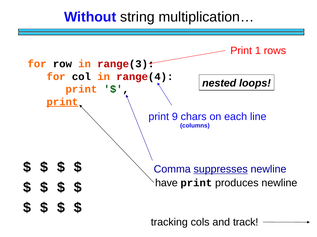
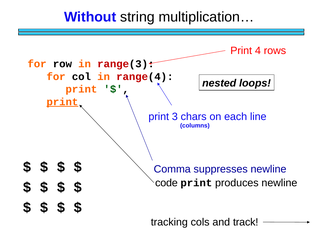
1: 1 -> 4
9: 9 -> 3
suppresses underline: present -> none
have: have -> code
